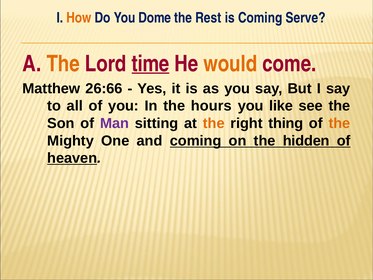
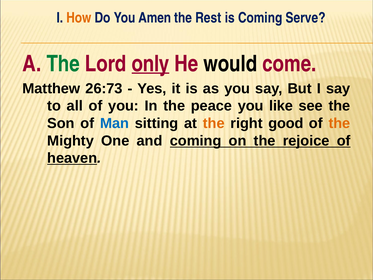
Dome: Dome -> Amen
The at (63, 64) colour: orange -> green
time: time -> only
would colour: orange -> black
26:66: 26:66 -> 26:73
hours: hours -> peace
Man colour: purple -> blue
thing: thing -> good
hidden: hidden -> rejoice
